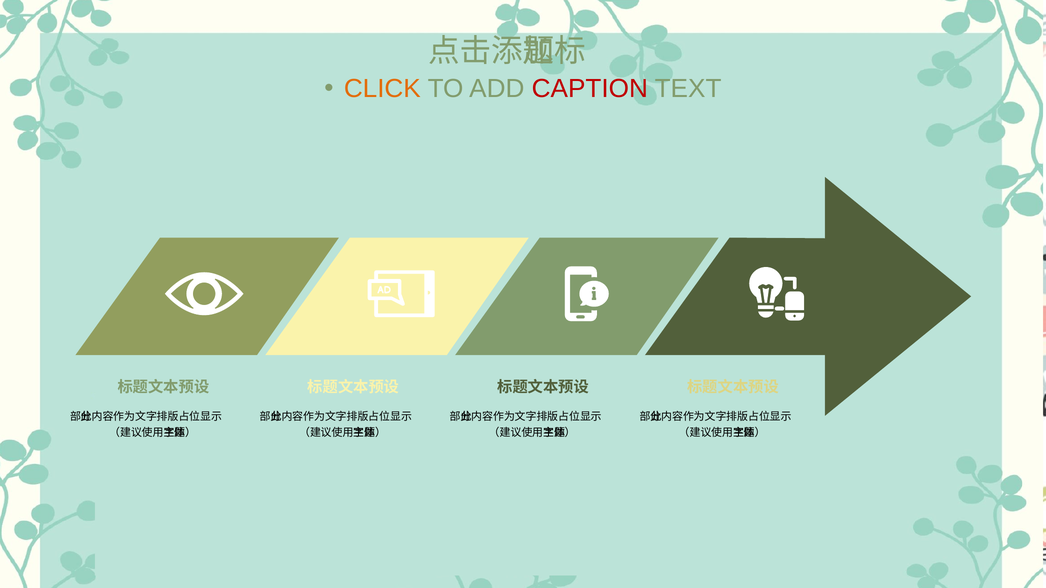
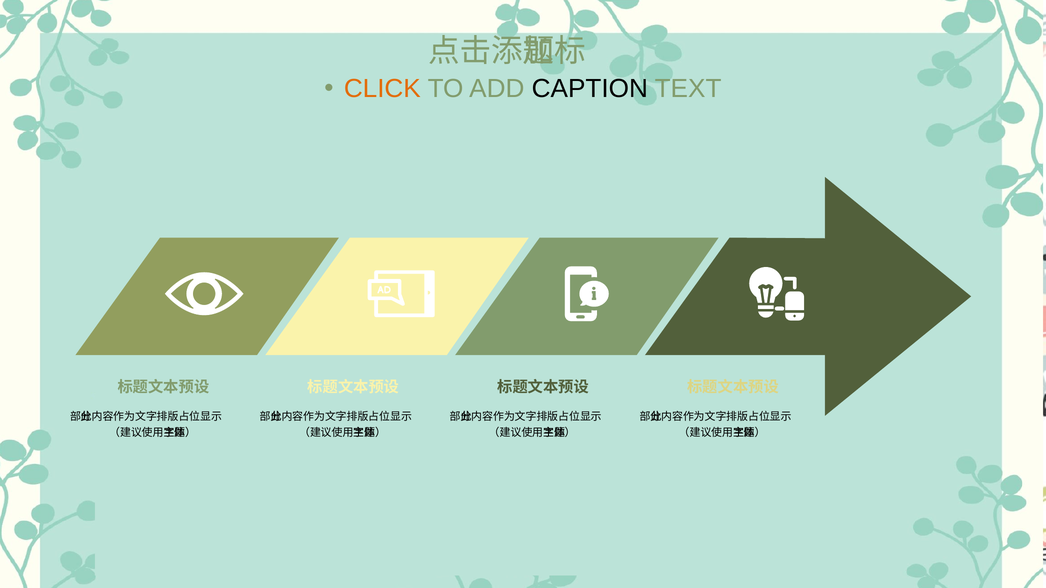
CAPTION colour: red -> black
